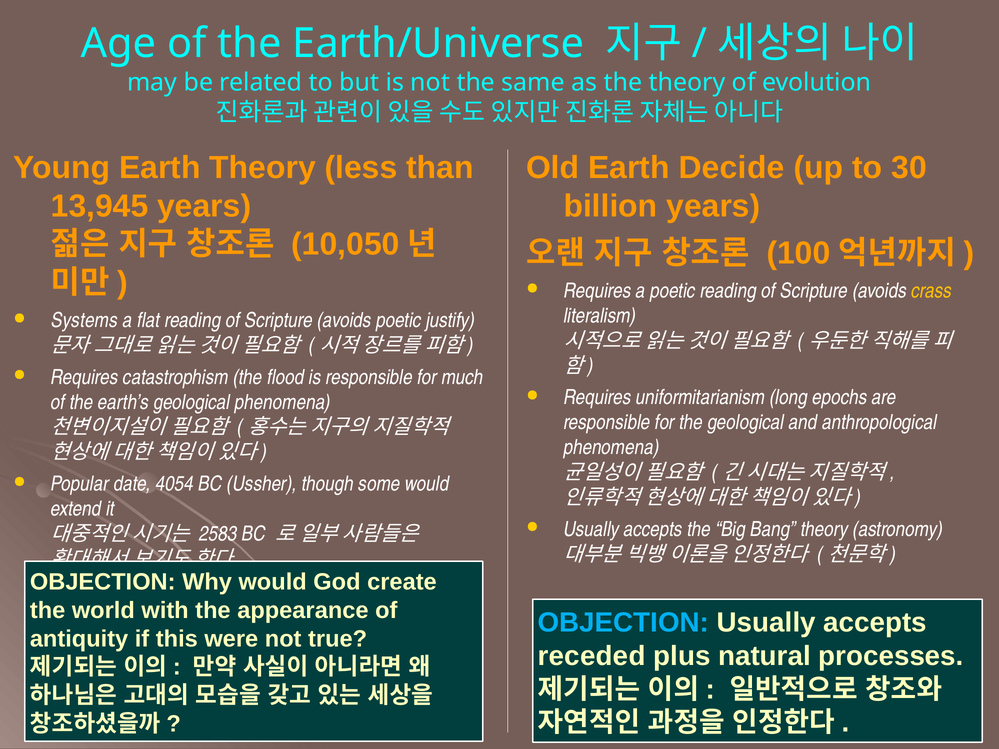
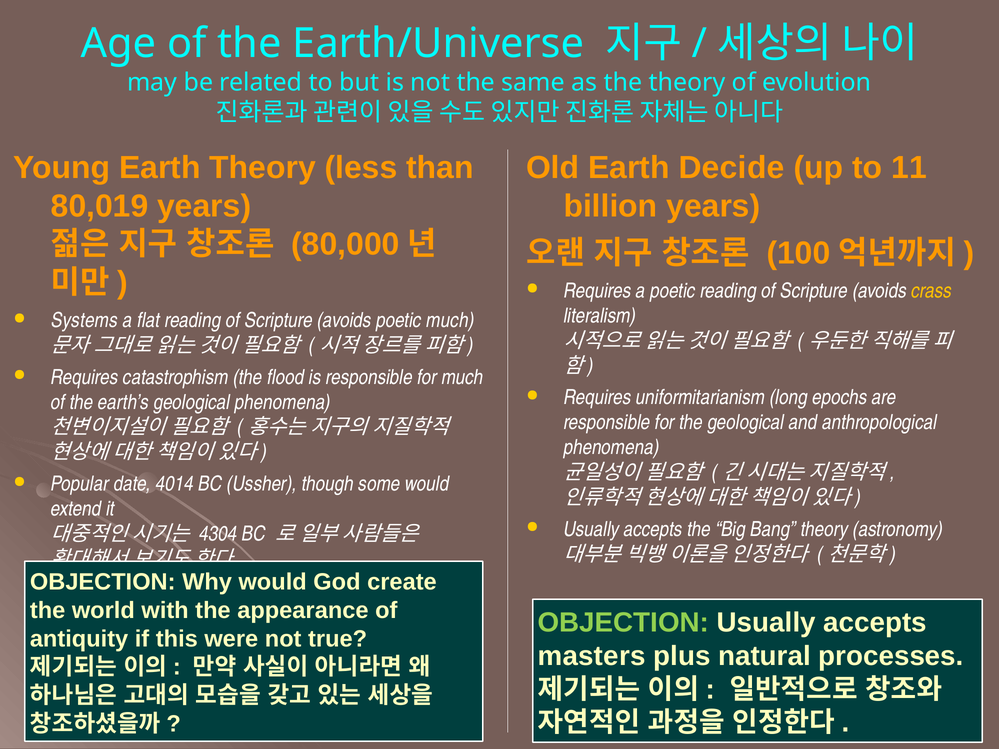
30: 30 -> 11
13,945: 13,945 -> 80,019
10,050: 10,050 -> 80,000
poetic justify: justify -> much
4054: 4054 -> 4014
2583: 2583 -> 4304
OBJECTION at (623, 623) colour: light blue -> light green
receded: receded -> masters
